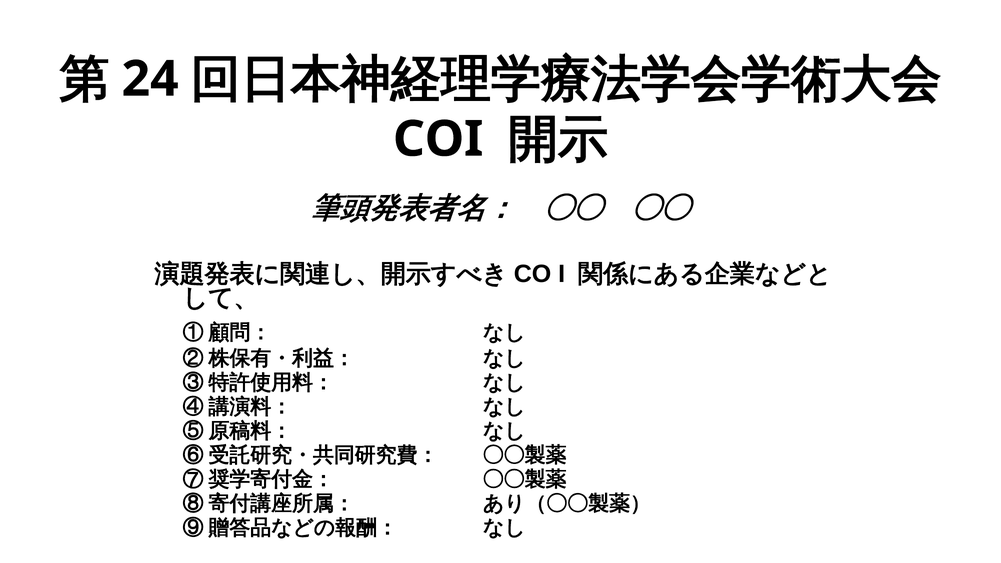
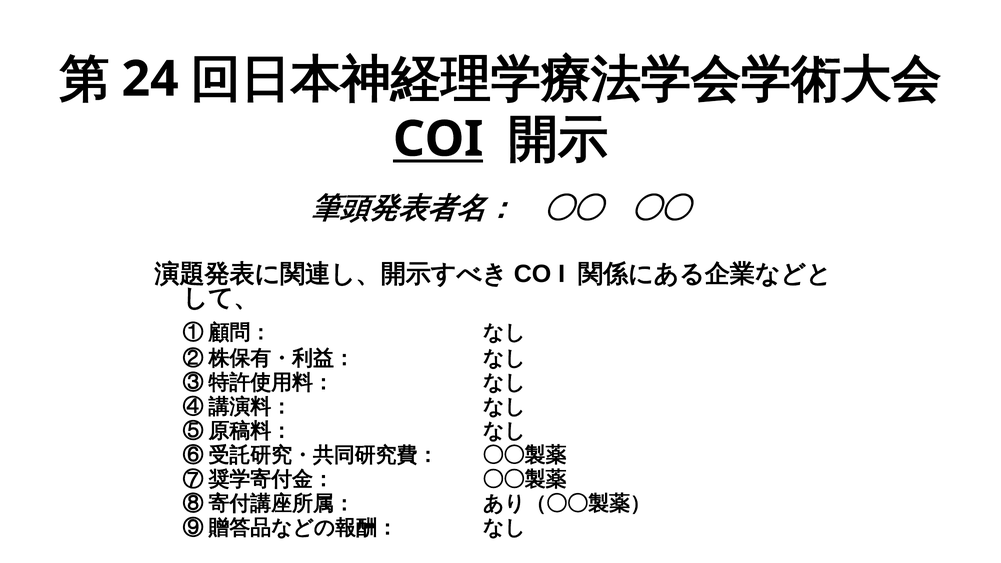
COI underline: none -> present
